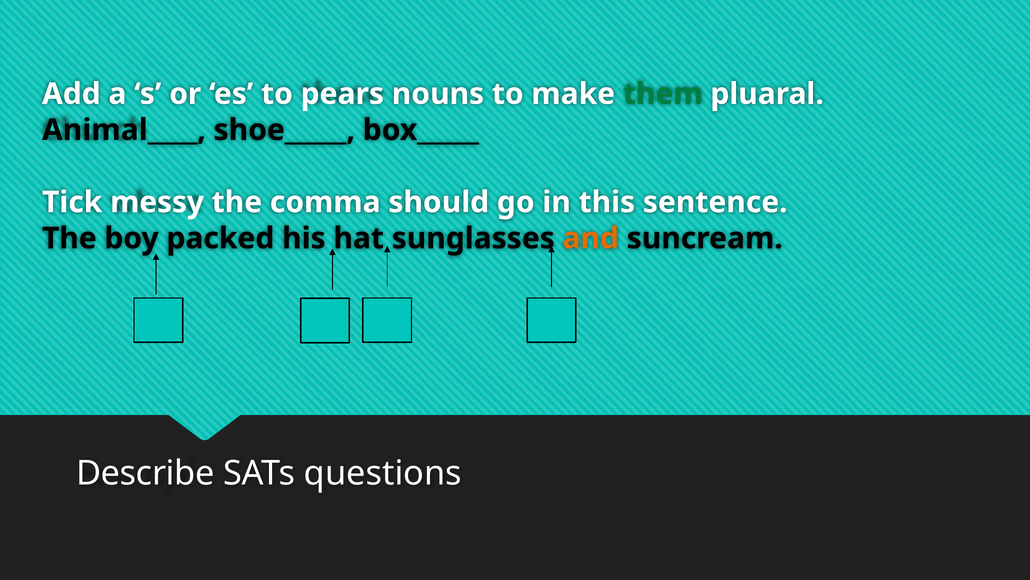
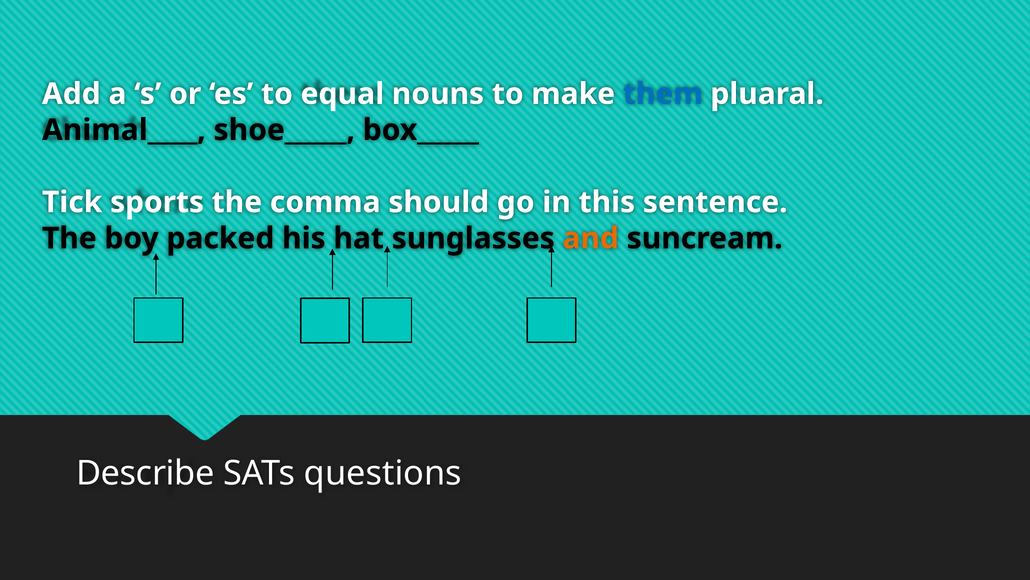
pears: pears -> equal
them colour: green -> blue
messy: messy -> sports
